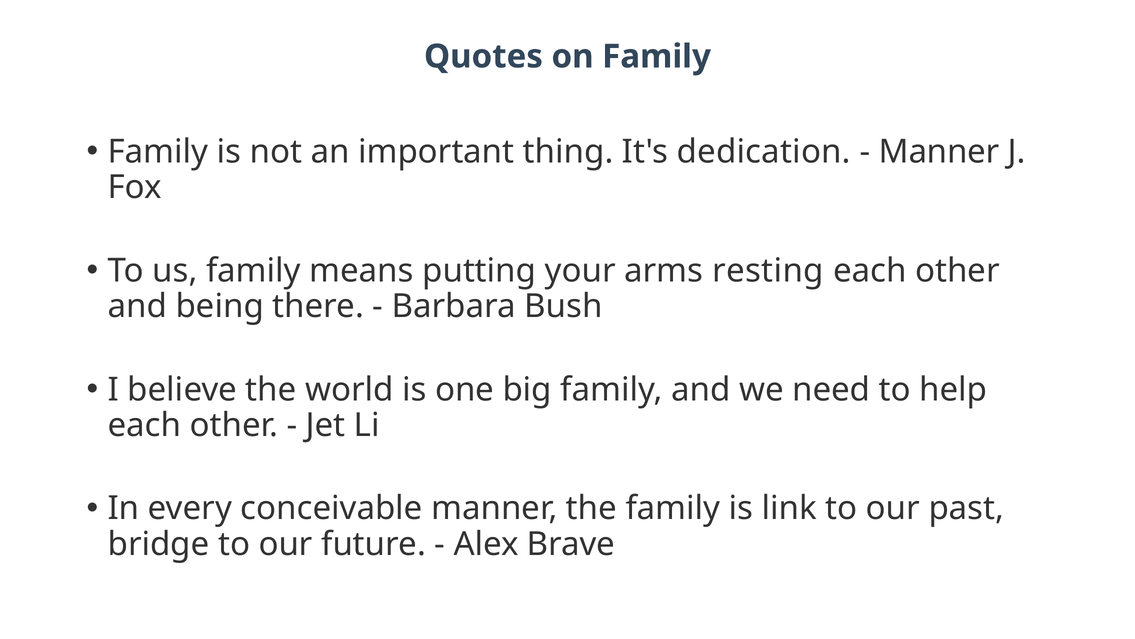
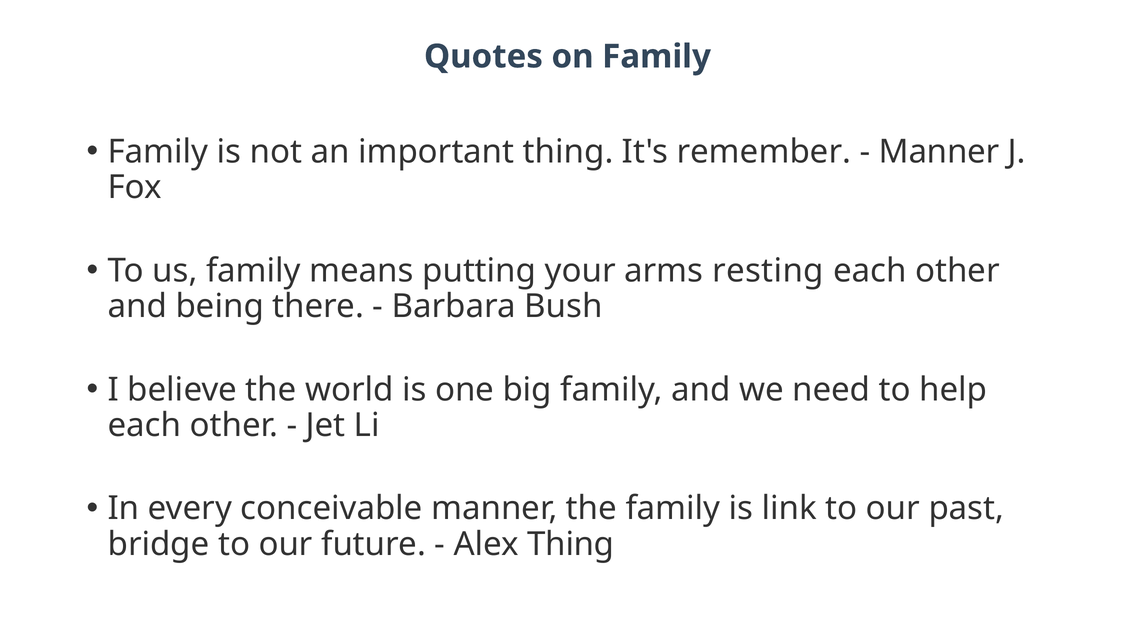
dedication: dedication -> remember
Alex Brave: Brave -> Thing
